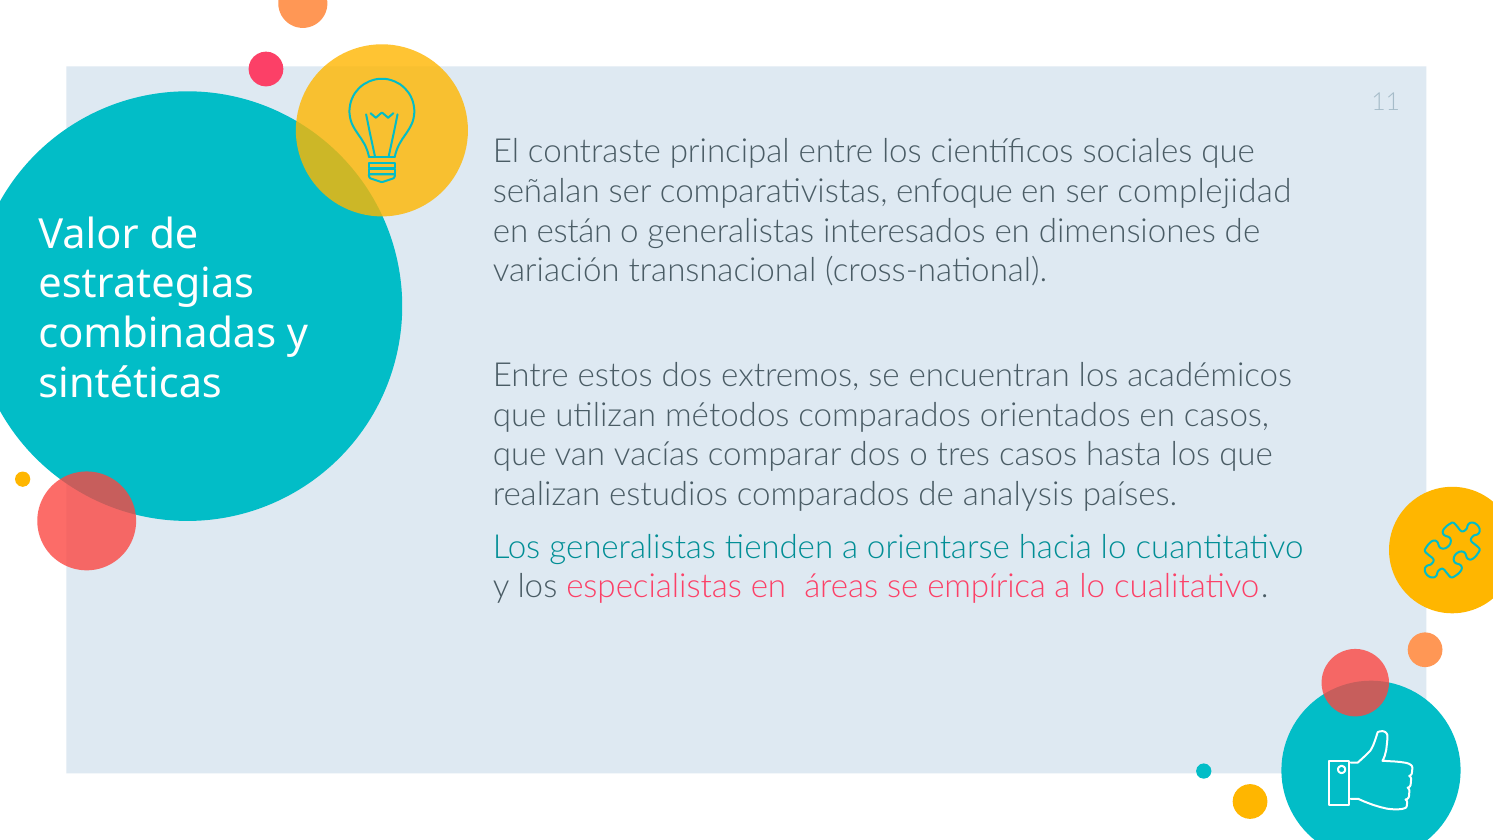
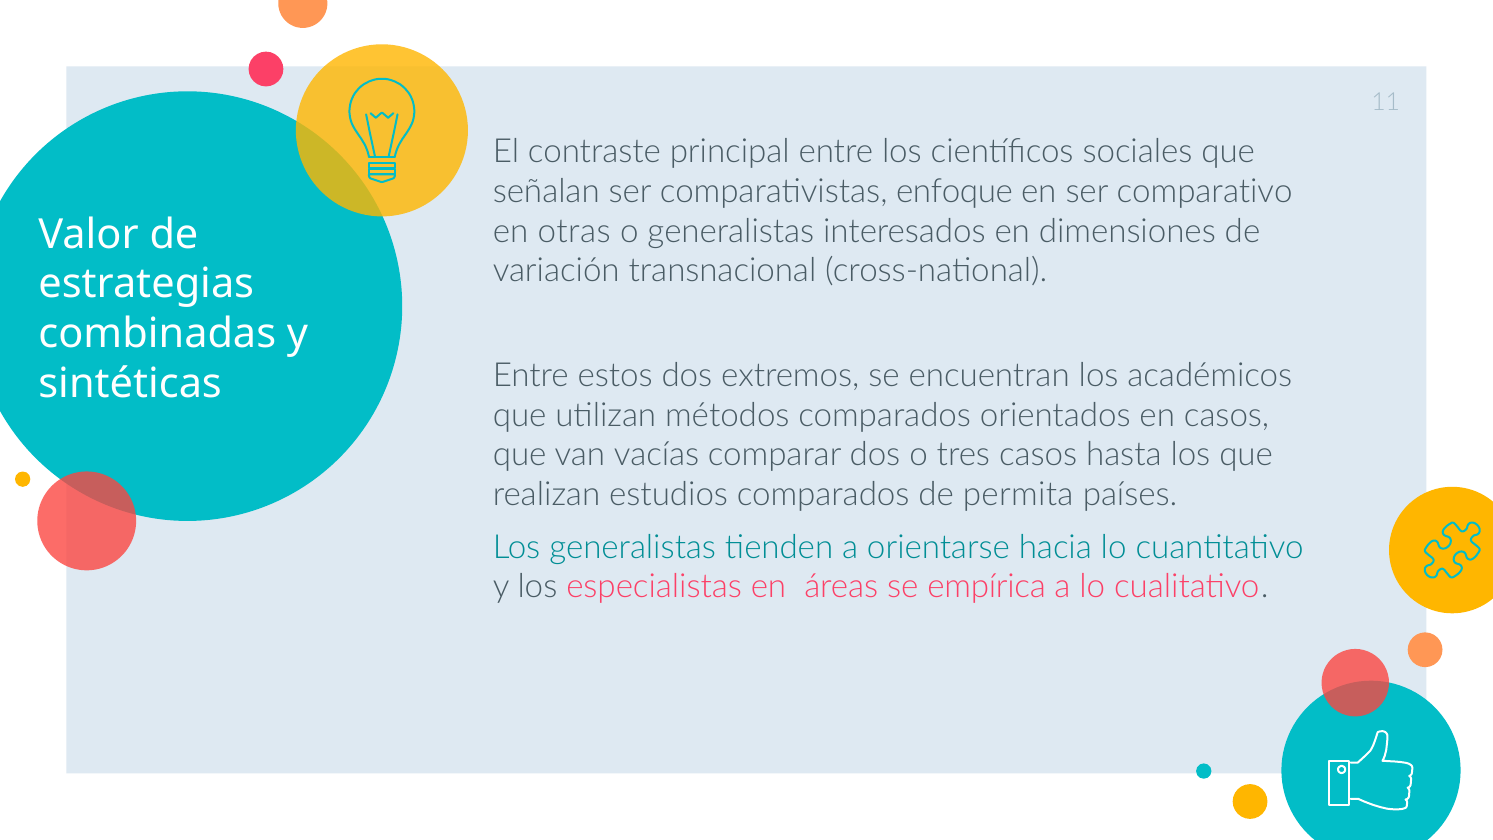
complejidad: complejidad -> comparativo
están: están -> otras
analysis: analysis -> permita
